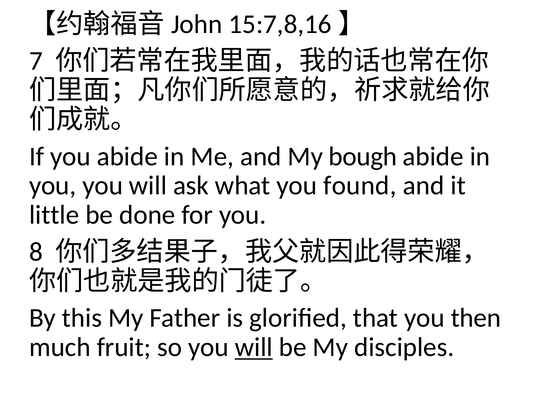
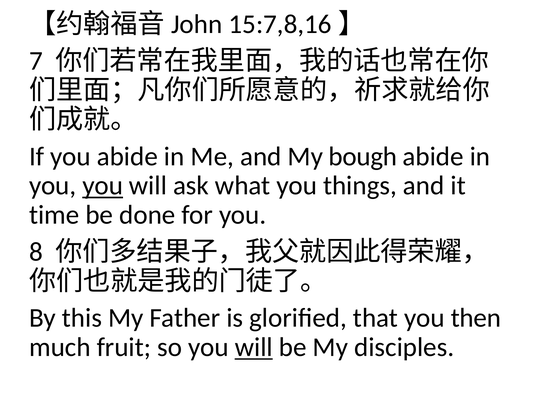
you at (103, 185) underline: none -> present
found: found -> things
little: little -> time
